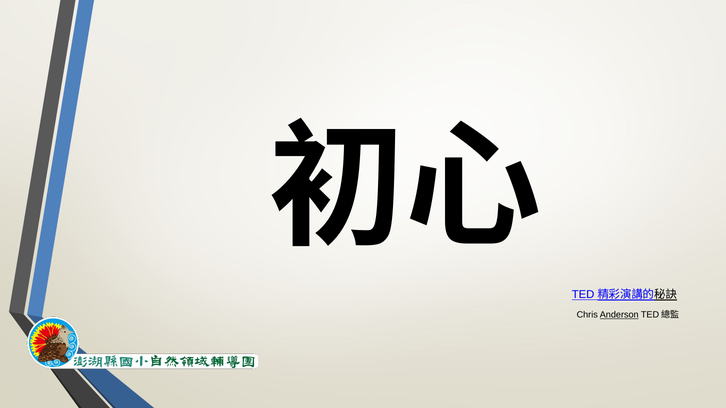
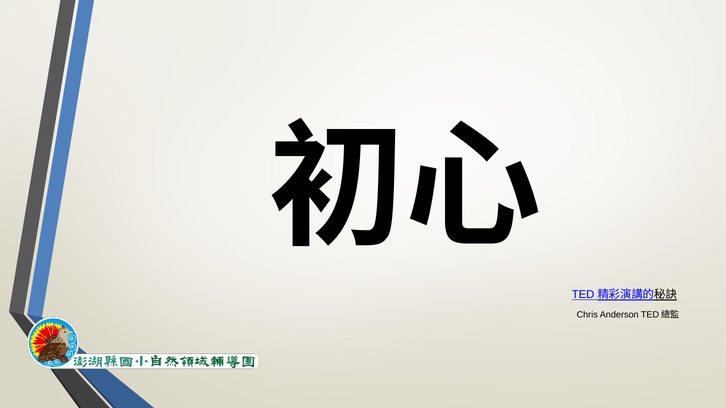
Anderson underline: present -> none
